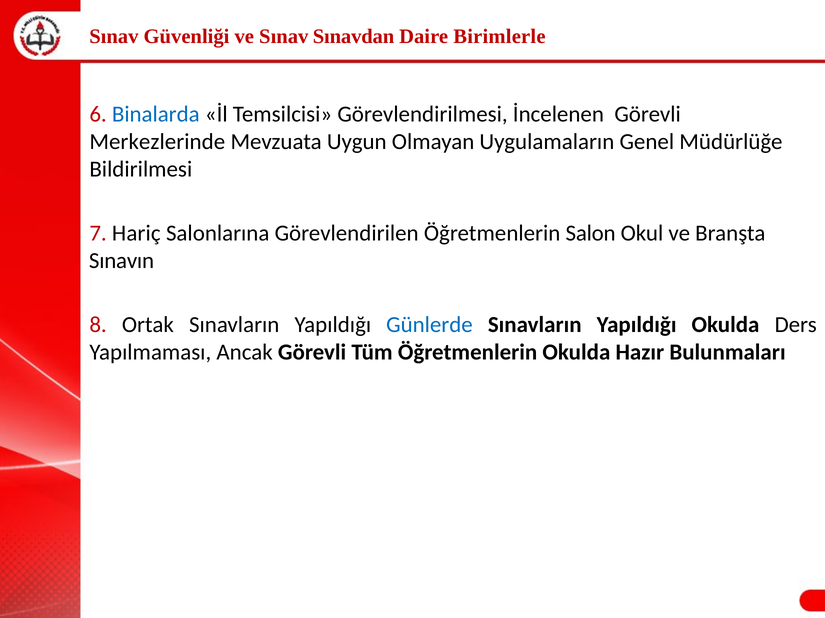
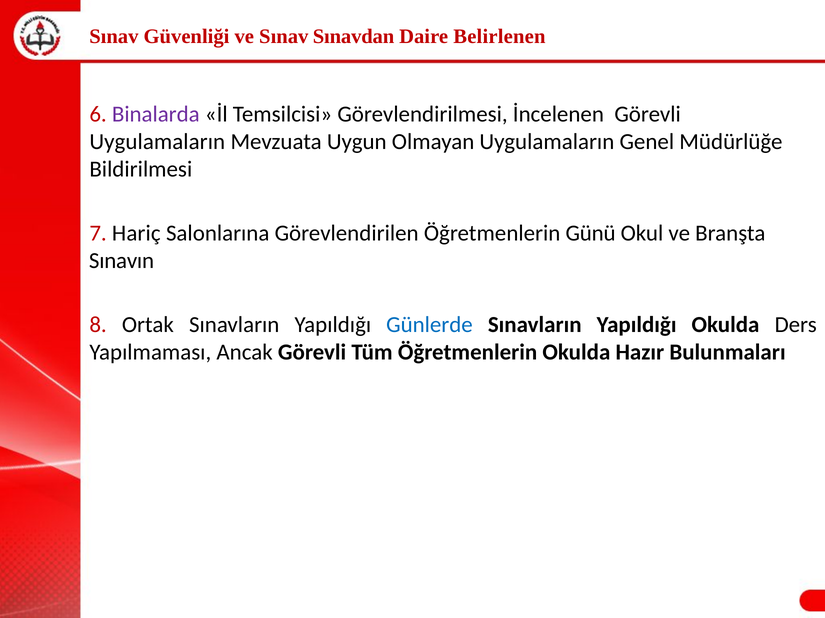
Birimlerle: Birimlerle -> Belirlenen
Binalarda colour: blue -> purple
Merkezlerinde at (157, 142): Merkezlerinde -> Uygulamaların
Salon: Salon -> Günü
